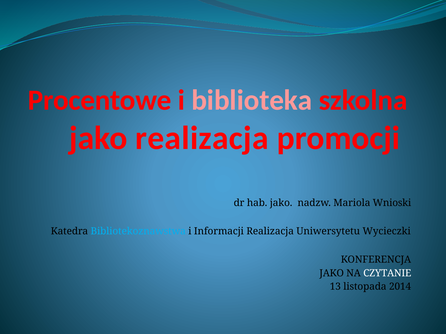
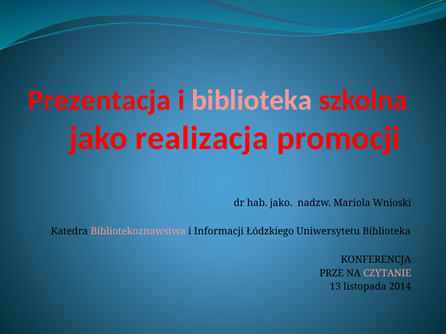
Procentowe: Procentowe -> Prezentacja
Bibliotekoznawstwa colour: light blue -> pink
Informacji Realizacja: Realizacja -> Łódzkiego
Uniwersytetu Wycieczki: Wycieczki -> Biblioteka
JAKO at (332, 274): JAKO -> PRZE
CZYTANIE colour: white -> pink
